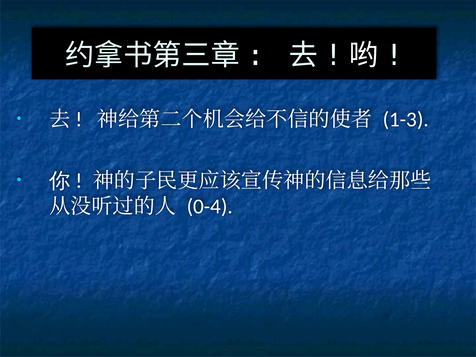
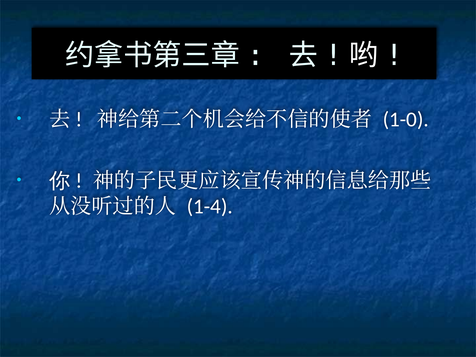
1-3: 1-3 -> 1-0
0-4: 0-4 -> 1-4
